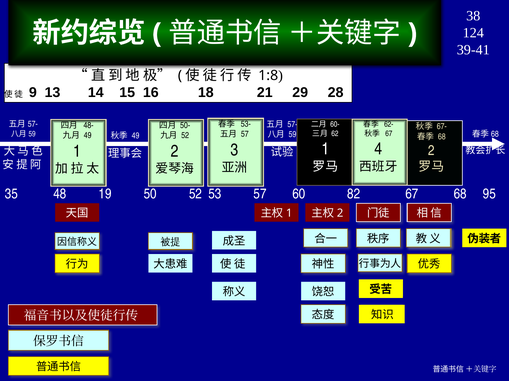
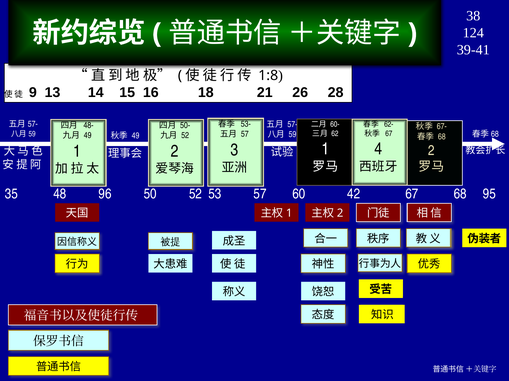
29: 29 -> 26
19: 19 -> 96
82: 82 -> 42
